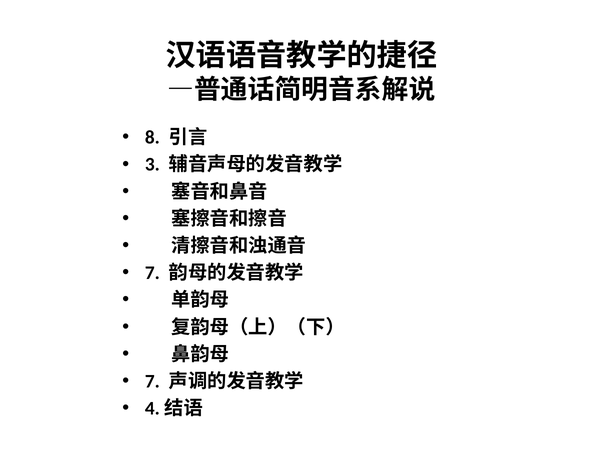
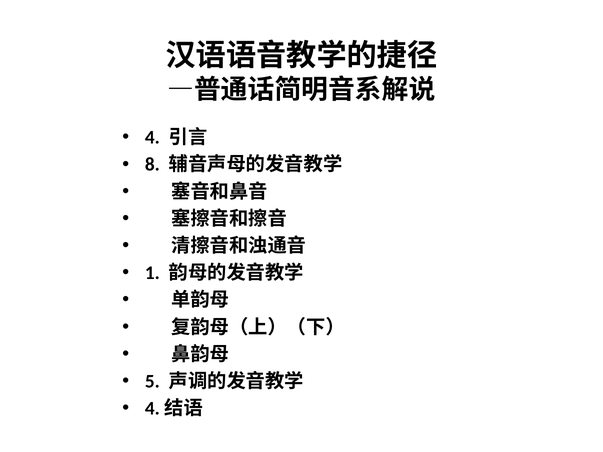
8: 8 -> 4
3: 3 -> 8
7 at (152, 273): 7 -> 1
7 at (152, 382): 7 -> 5
